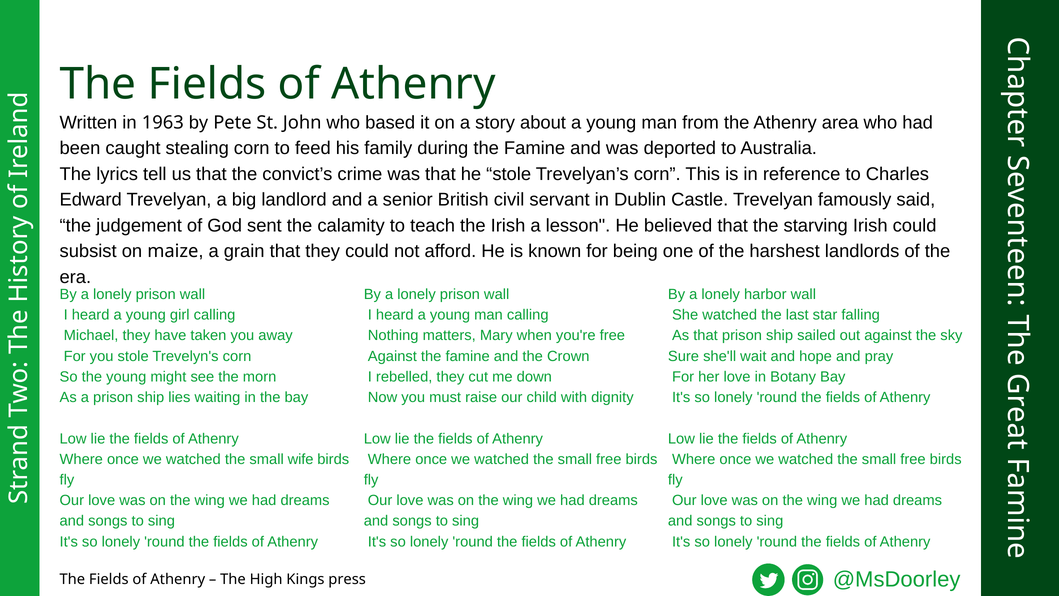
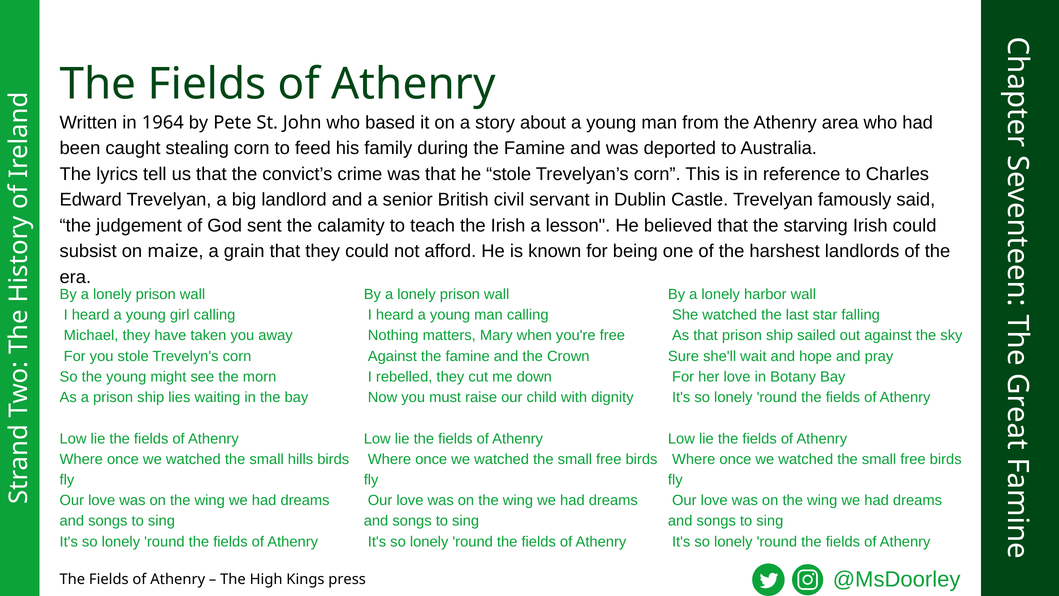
1963: 1963 -> 1964
wife: wife -> hills
